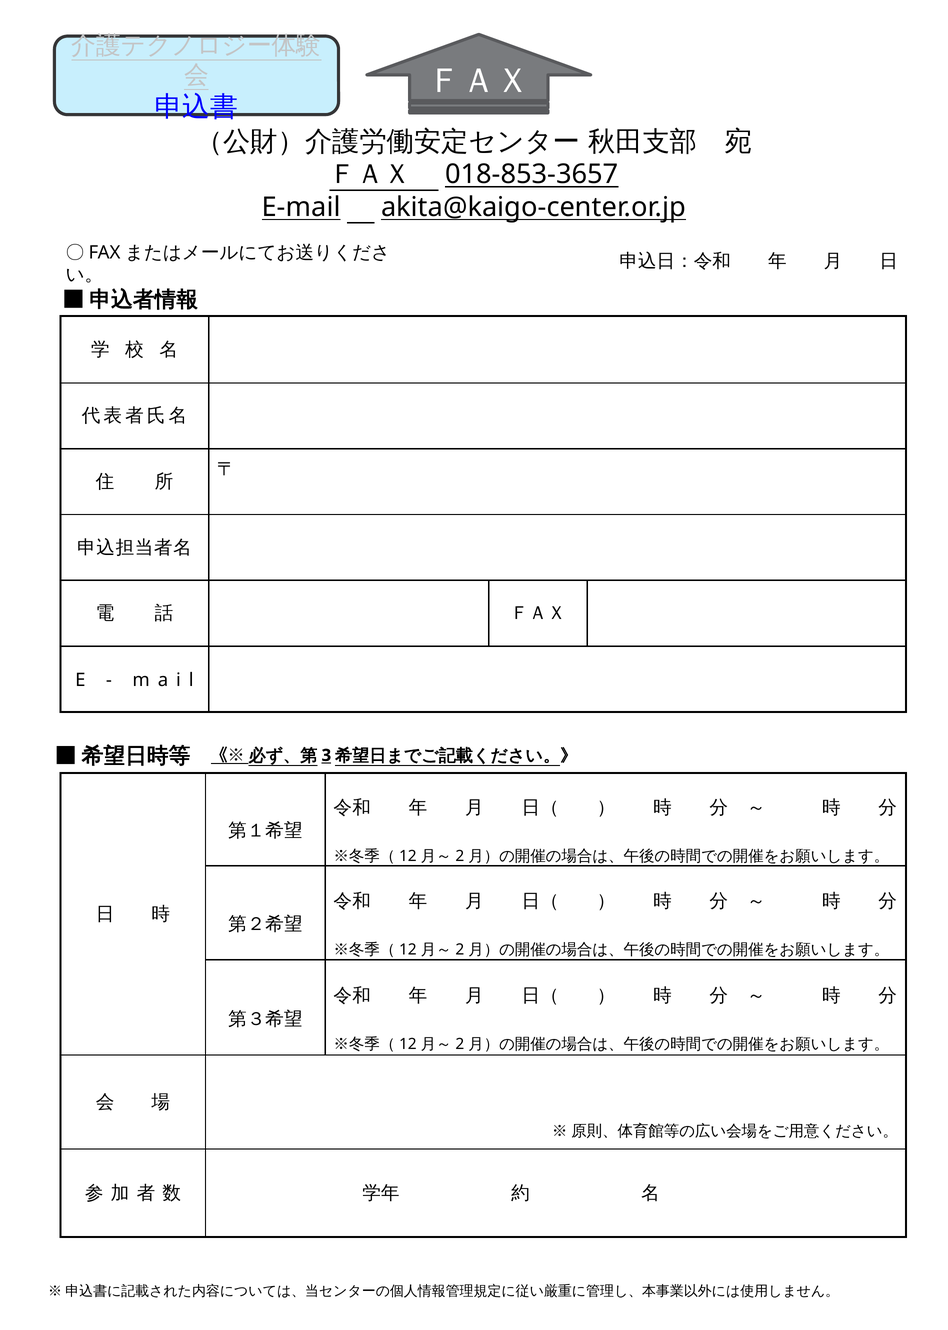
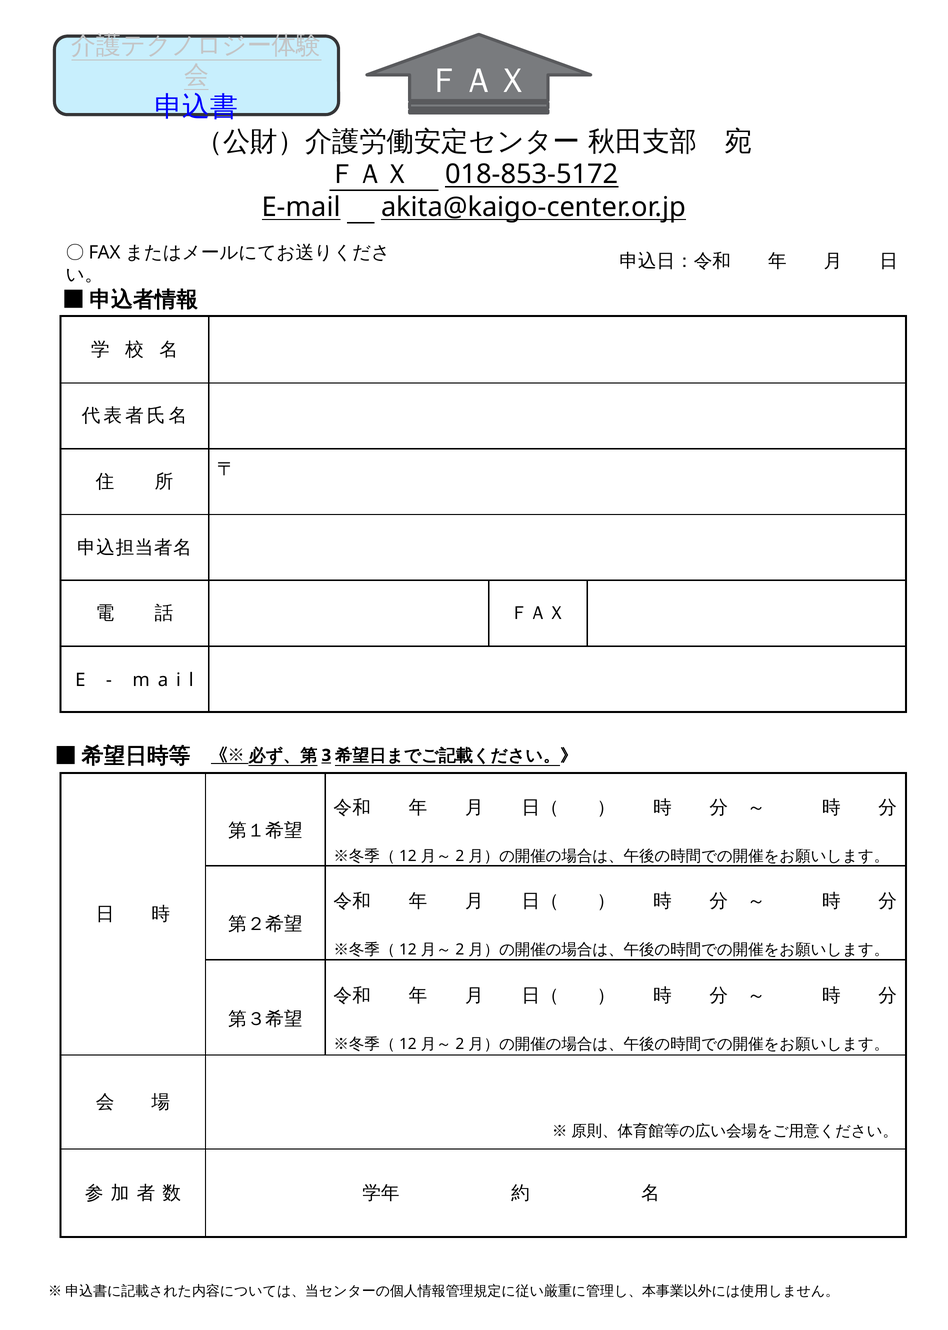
018-853-3657: 018-853-3657 -> 018-853-5172
